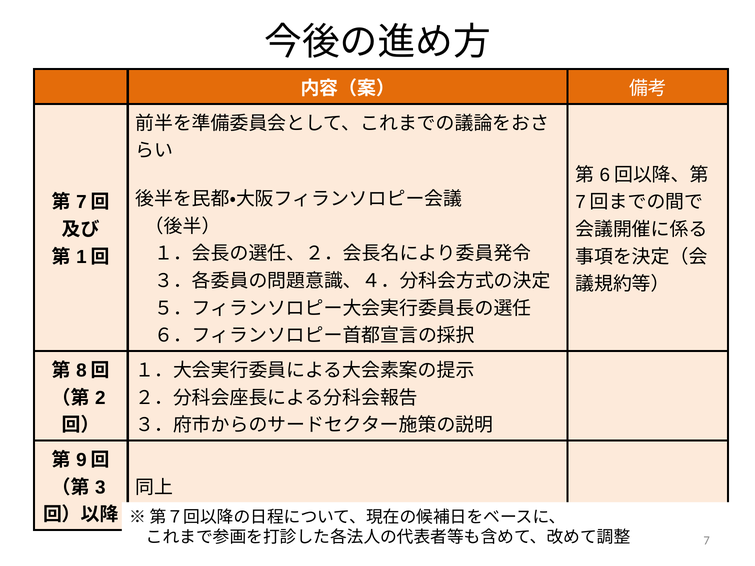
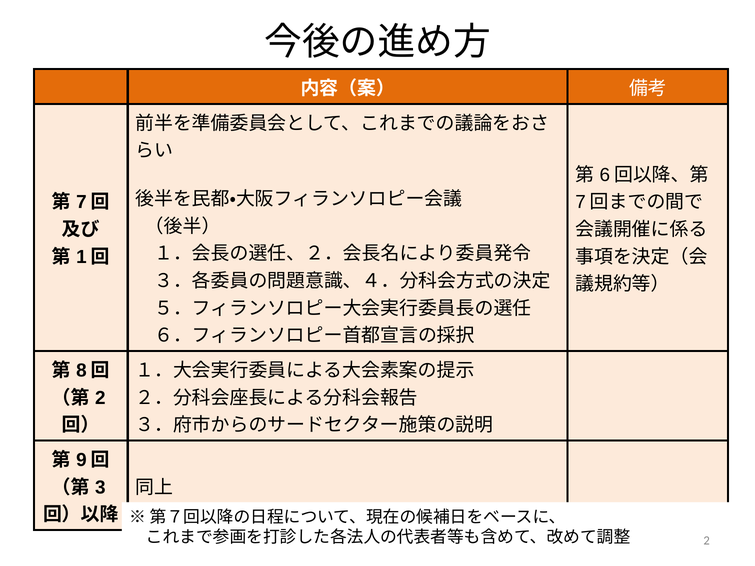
7 at (707, 541): 7 -> 2
